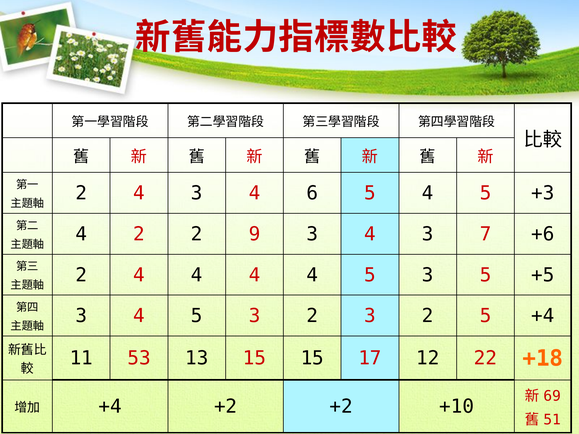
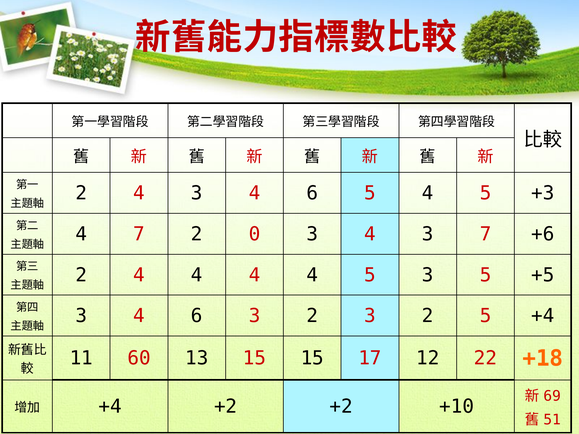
4 2: 2 -> 7
9: 9 -> 0
5 at (197, 316): 5 -> 6
53: 53 -> 60
